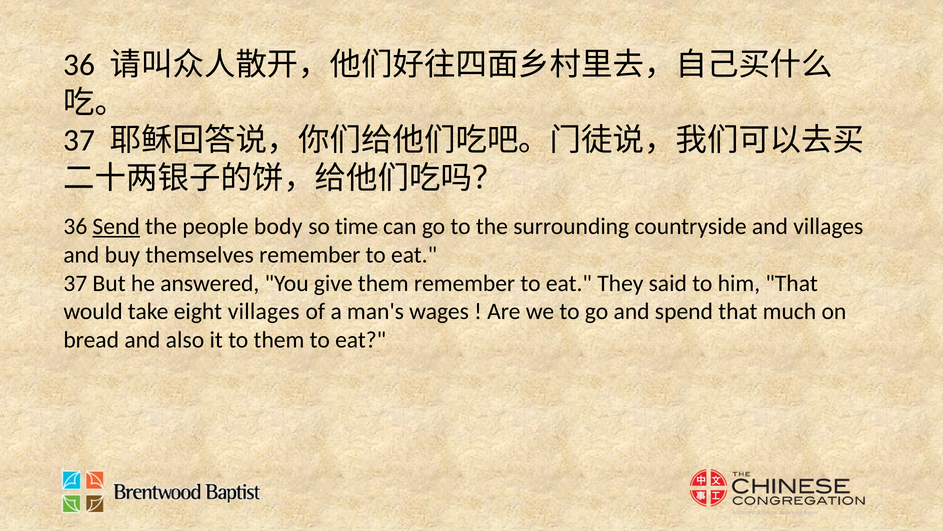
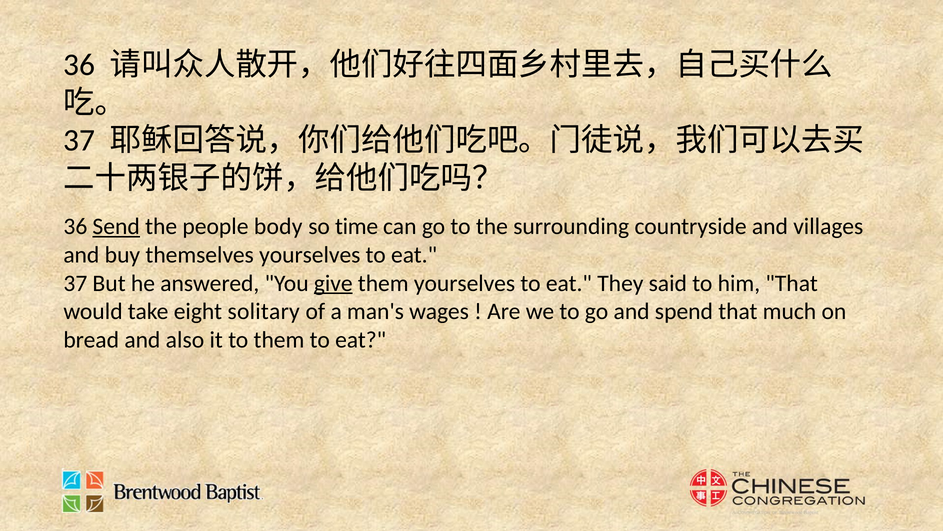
themselves remember: remember -> yourselves
give underline: none -> present
them remember: remember -> yourselves
eight villages: villages -> solitary
